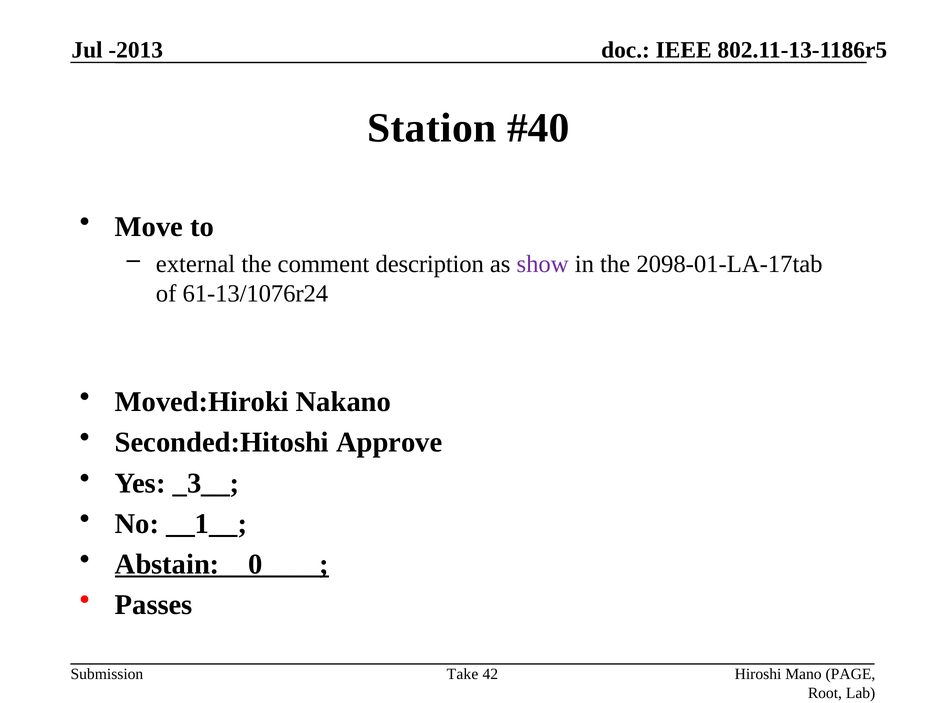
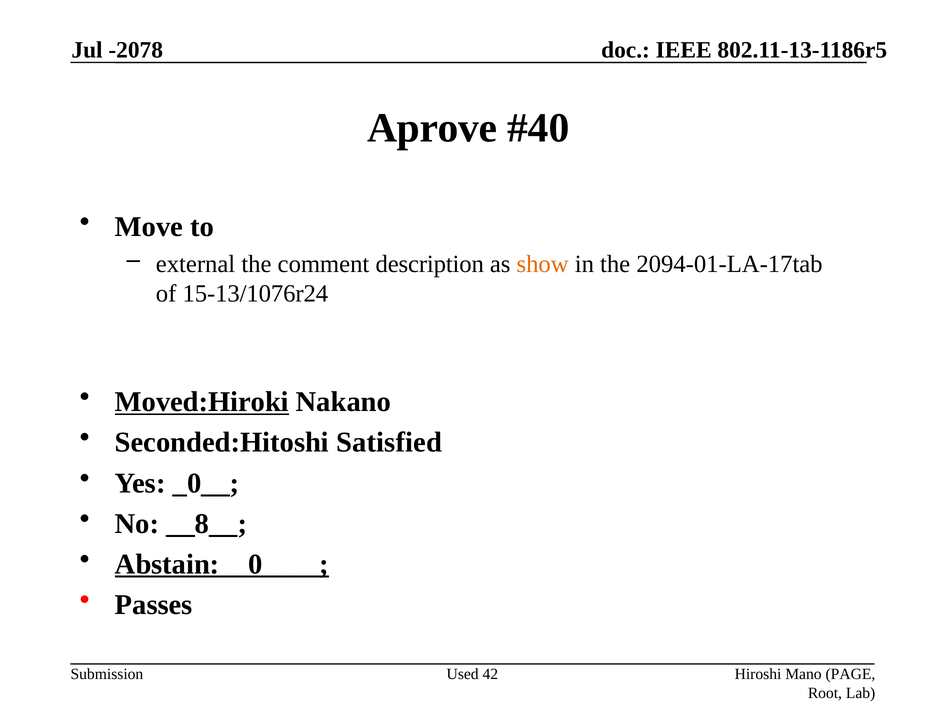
-2013: -2013 -> -2078
Station: Station -> Aprove
show colour: purple -> orange
2098-01-LA-17tab: 2098-01-LA-17tab -> 2094-01-LA-17tab
61-13/1076r24: 61-13/1076r24 -> 15-13/1076r24
Moved:Hiroki underline: none -> present
Approve: Approve -> Satisfied
_3__: _3__ -> _0__
__1__: __1__ -> __8__
Take: Take -> Used
